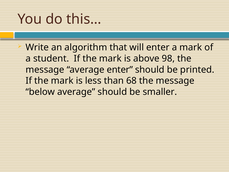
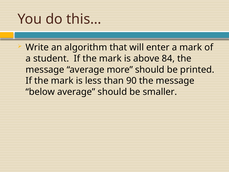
98: 98 -> 84
average enter: enter -> more
68: 68 -> 90
